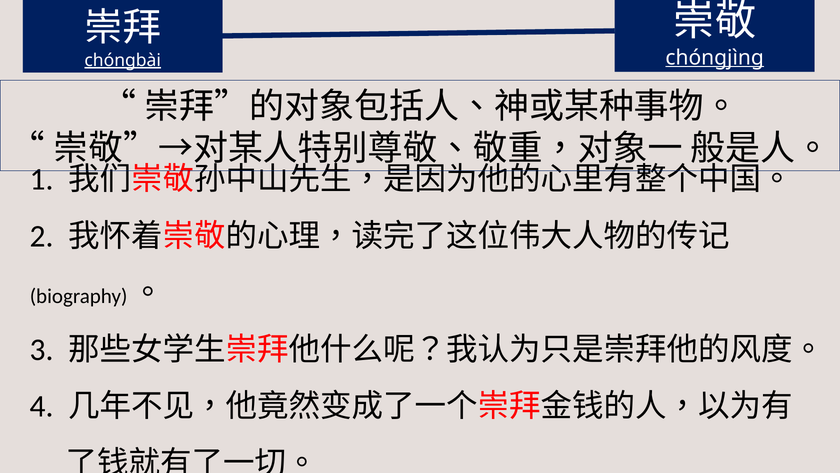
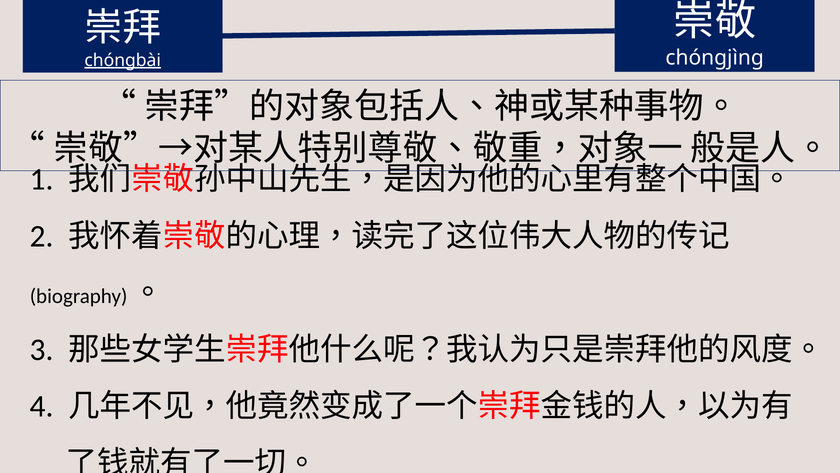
chóngjìng underline: present -> none
